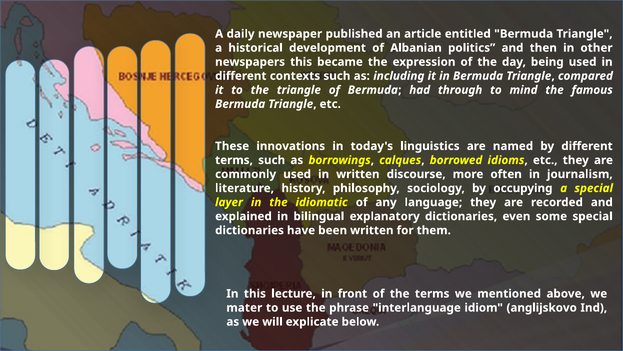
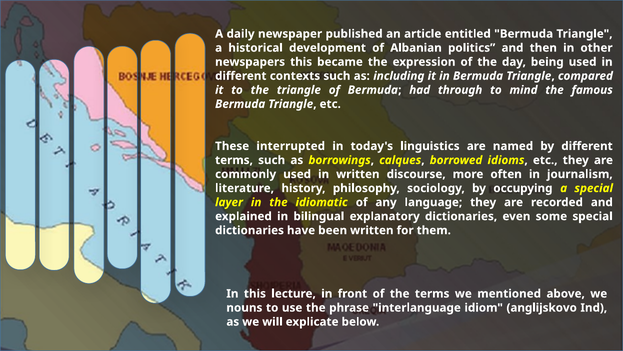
innovations: innovations -> interrupted
mater: mater -> nouns
